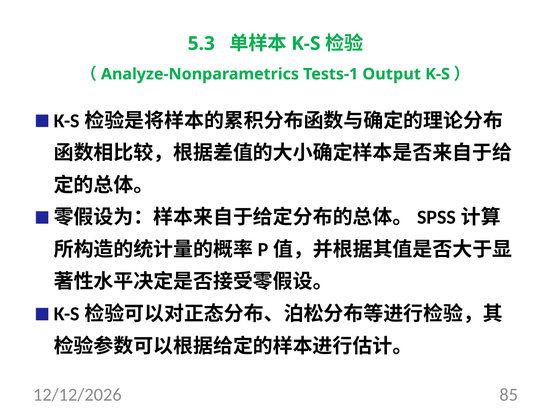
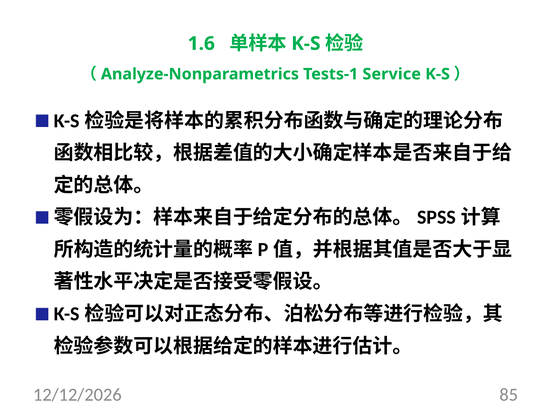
5.3: 5.3 -> 1.6
Output: Output -> Service
